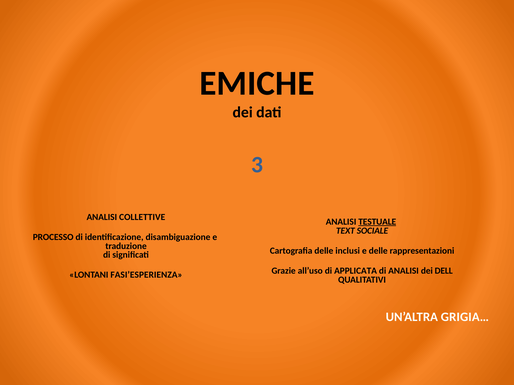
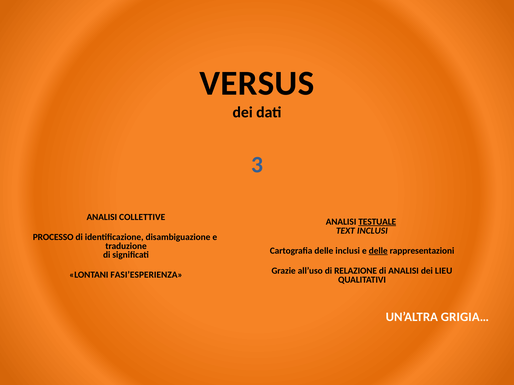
EMICHE: EMICHE -> VERSUS
TEXT SOCIALE: SOCIALE -> INCLUSI
delle at (378, 251) underline: none -> present
APPLICATA: APPLICATA -> RELAZIONE
DELL: DELL -> LIEU
